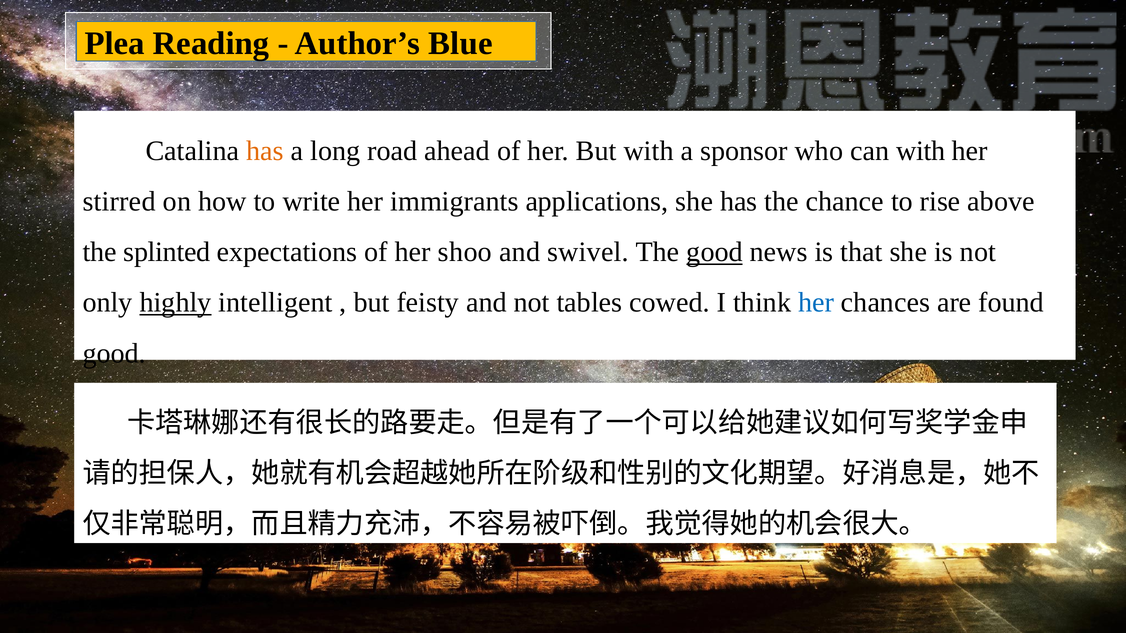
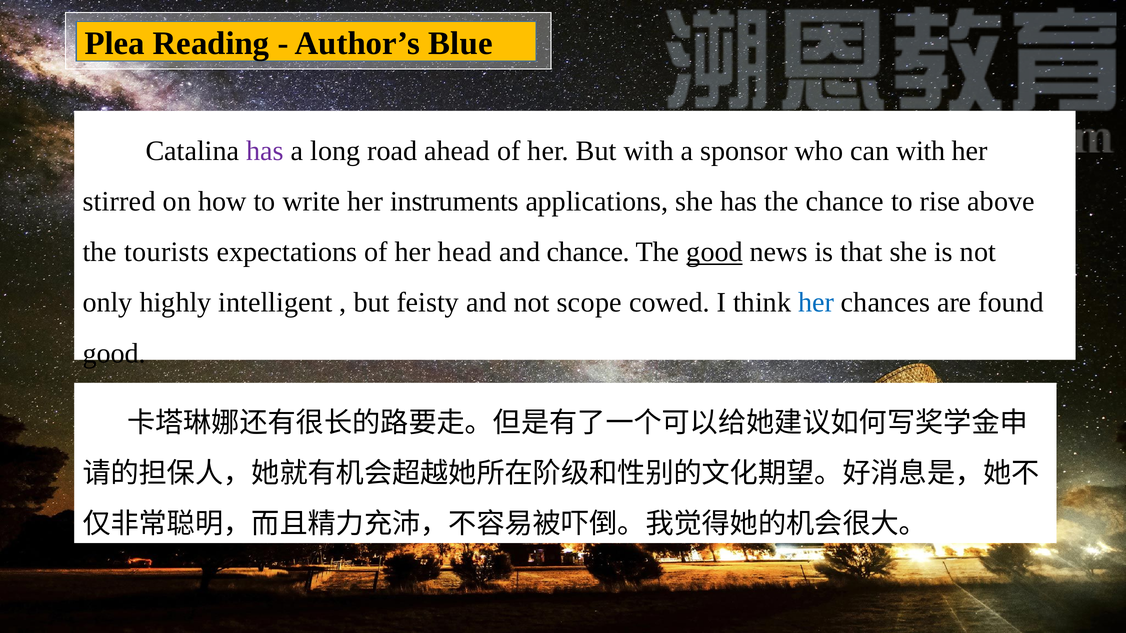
has at (265, 151) colour: orange -> purple
immigrants: immigrants -> instruments
splinted: splinted -> tourists
shoo: shoo -> head
and swivel: swivel -> chance
highly underline: present -> none
tables: tables -> scope
